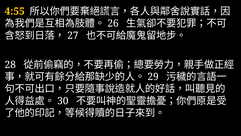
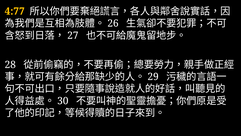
4:55: 4:55 -> 4:77
